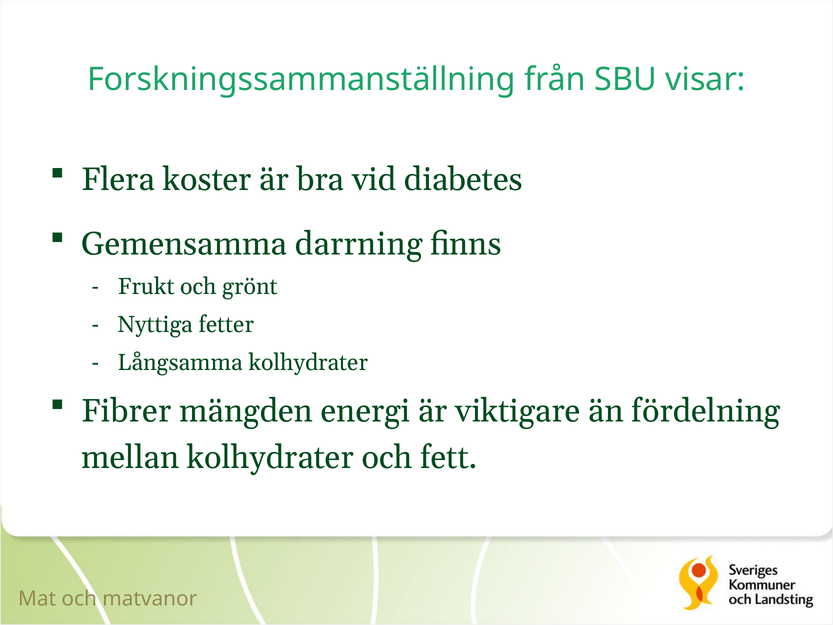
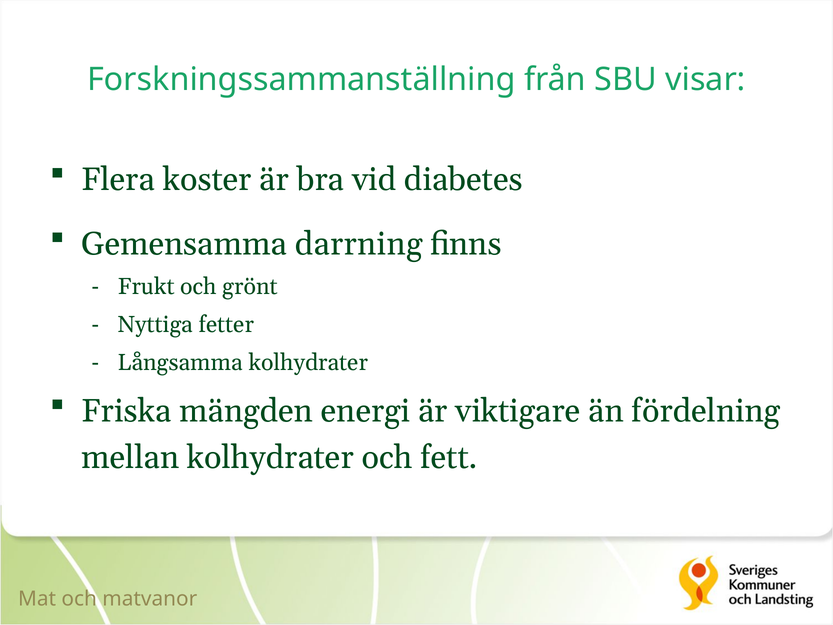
Fibrer: Fibrer -> Friska
